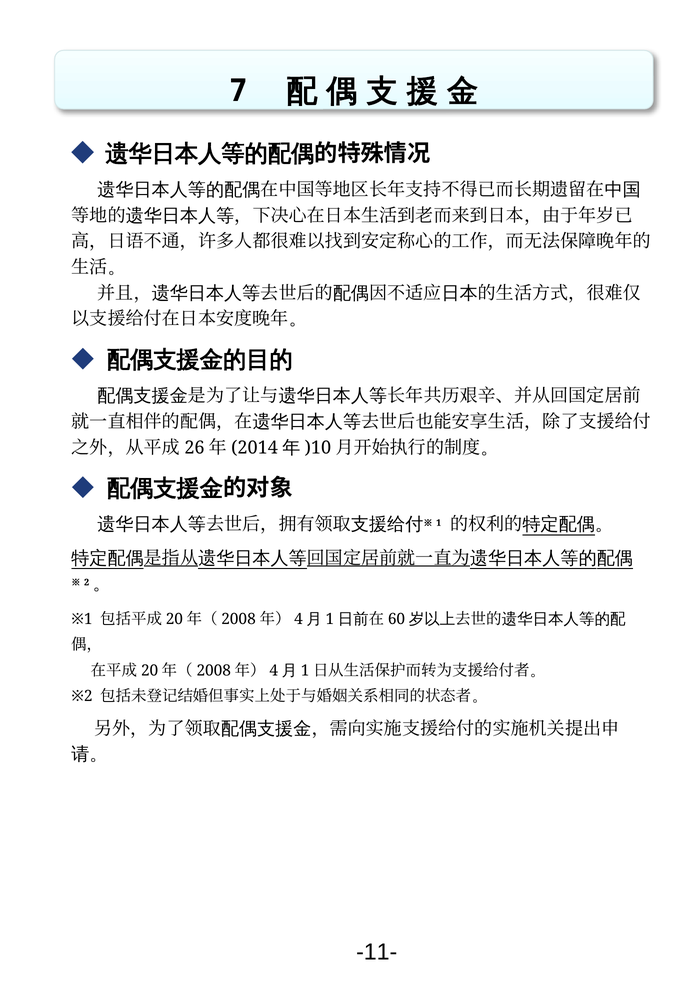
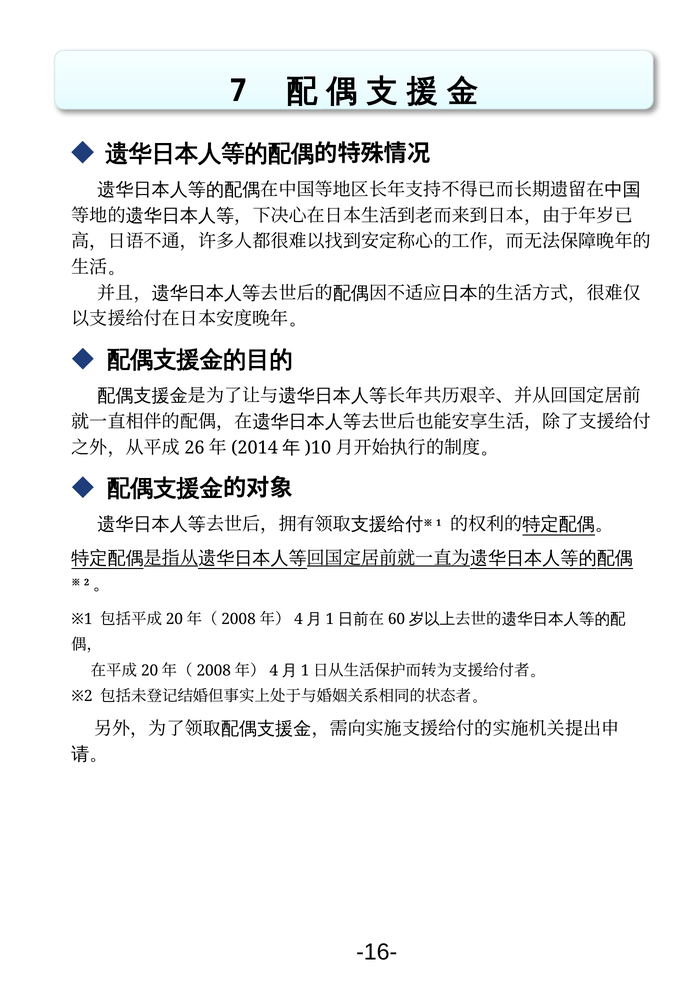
-11-: -11- -> -16-
